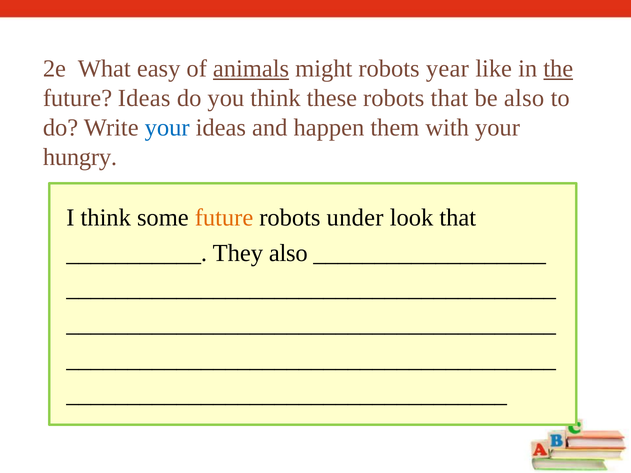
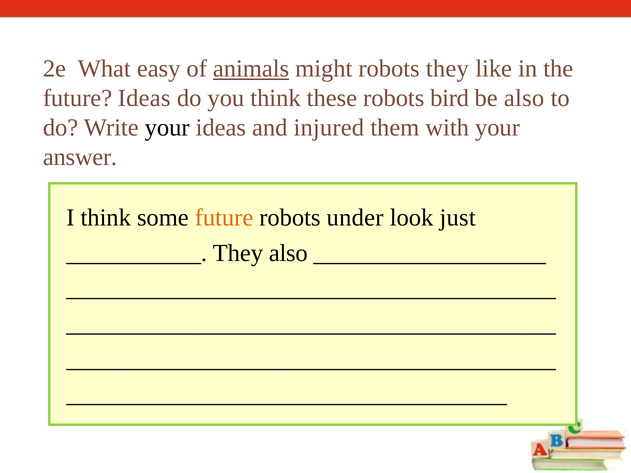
robots year: year -> they
the underline: present -> none
robots that: that -> bird
your at (167, 128) colour: blue -> black
happen: happen -> injured
hungry: hungry -> answer
look that: that -> just
